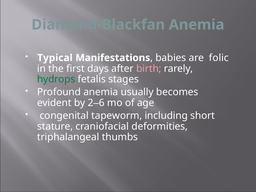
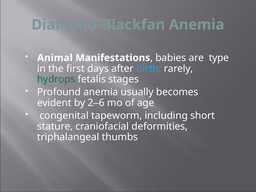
Typical: Typical -> Animal
folic: folic -> type
birth colour: pink -> light blue
